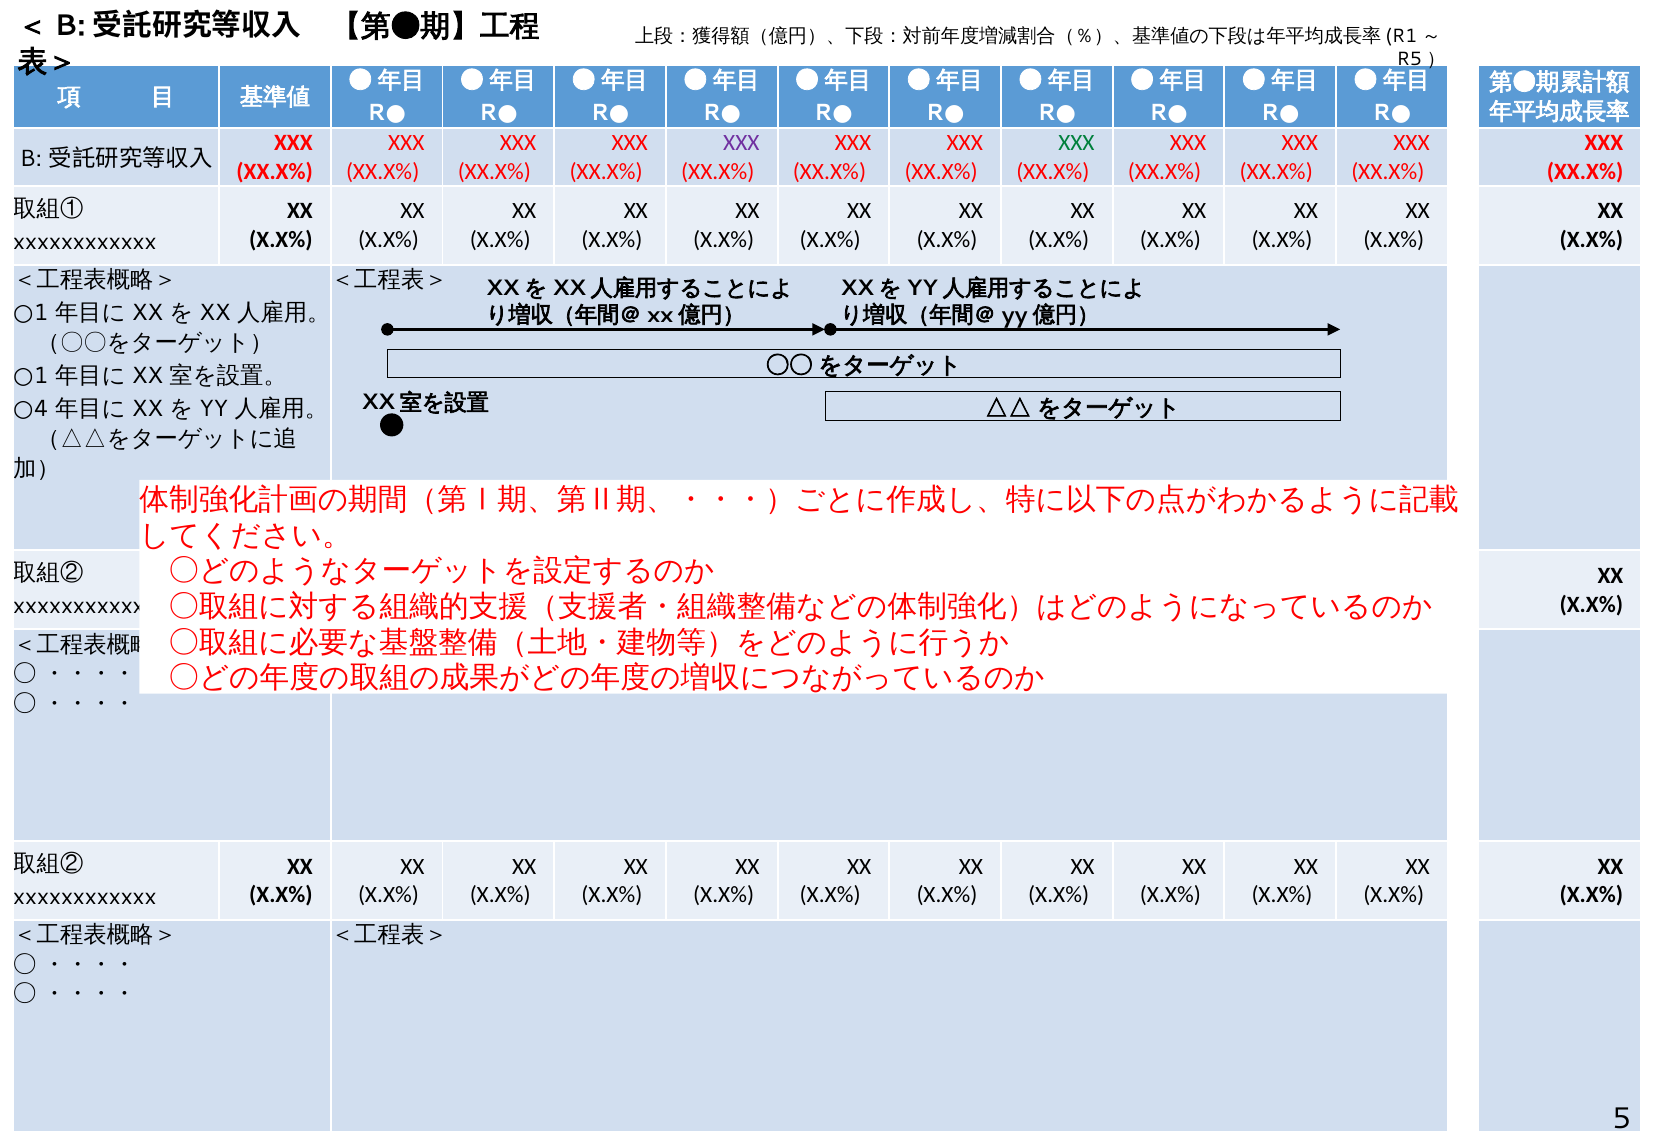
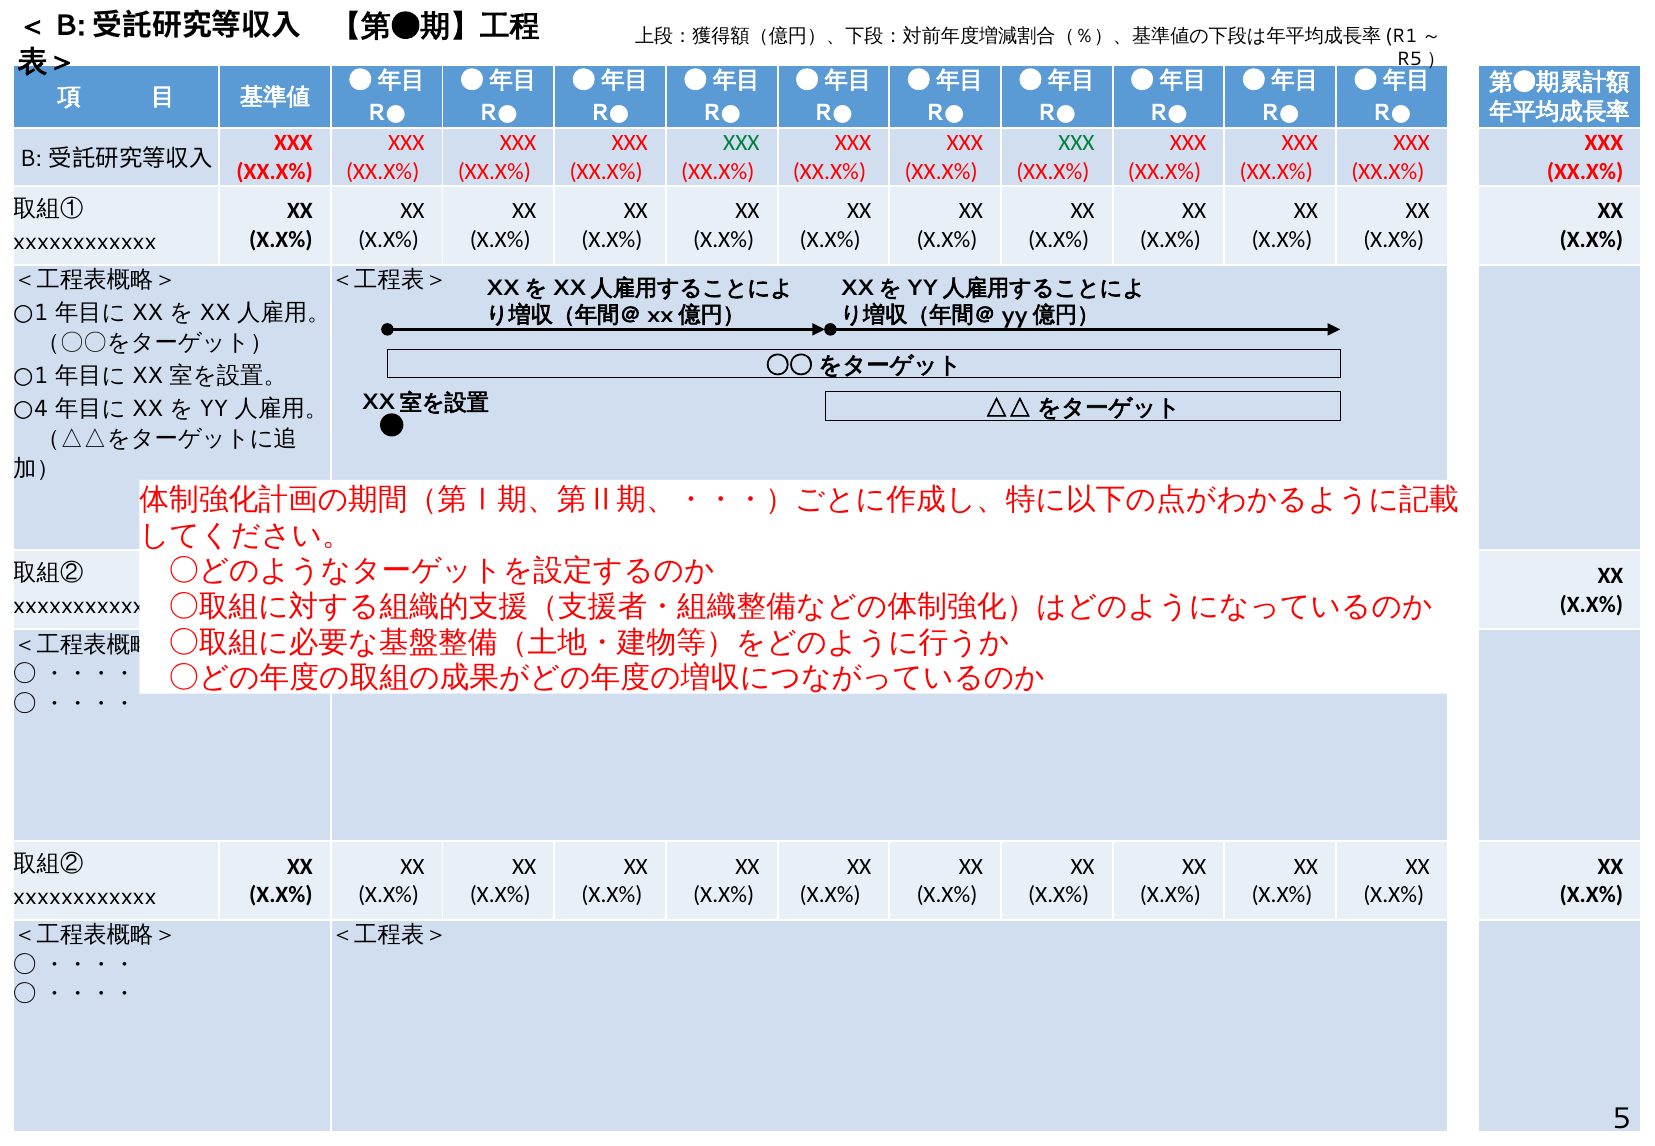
XXX at (741, 143) colour: purple -> green
